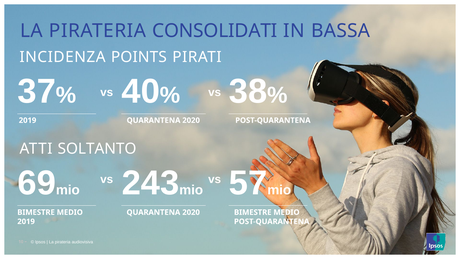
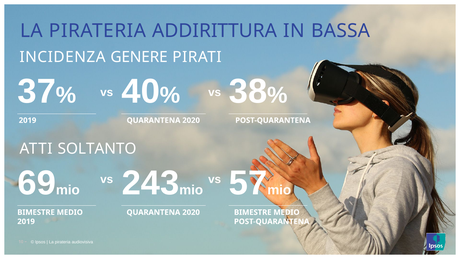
CONSOLIDATI: CONSOLIDATI -> ADDIRITTURA
POINTS: POINTS -> GENERE
